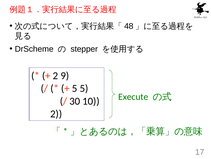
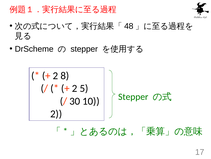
9: 9 -> 8
5 at (75, 88): 5 -> 2
Execute at (133, 96): Execute -> Stepper
